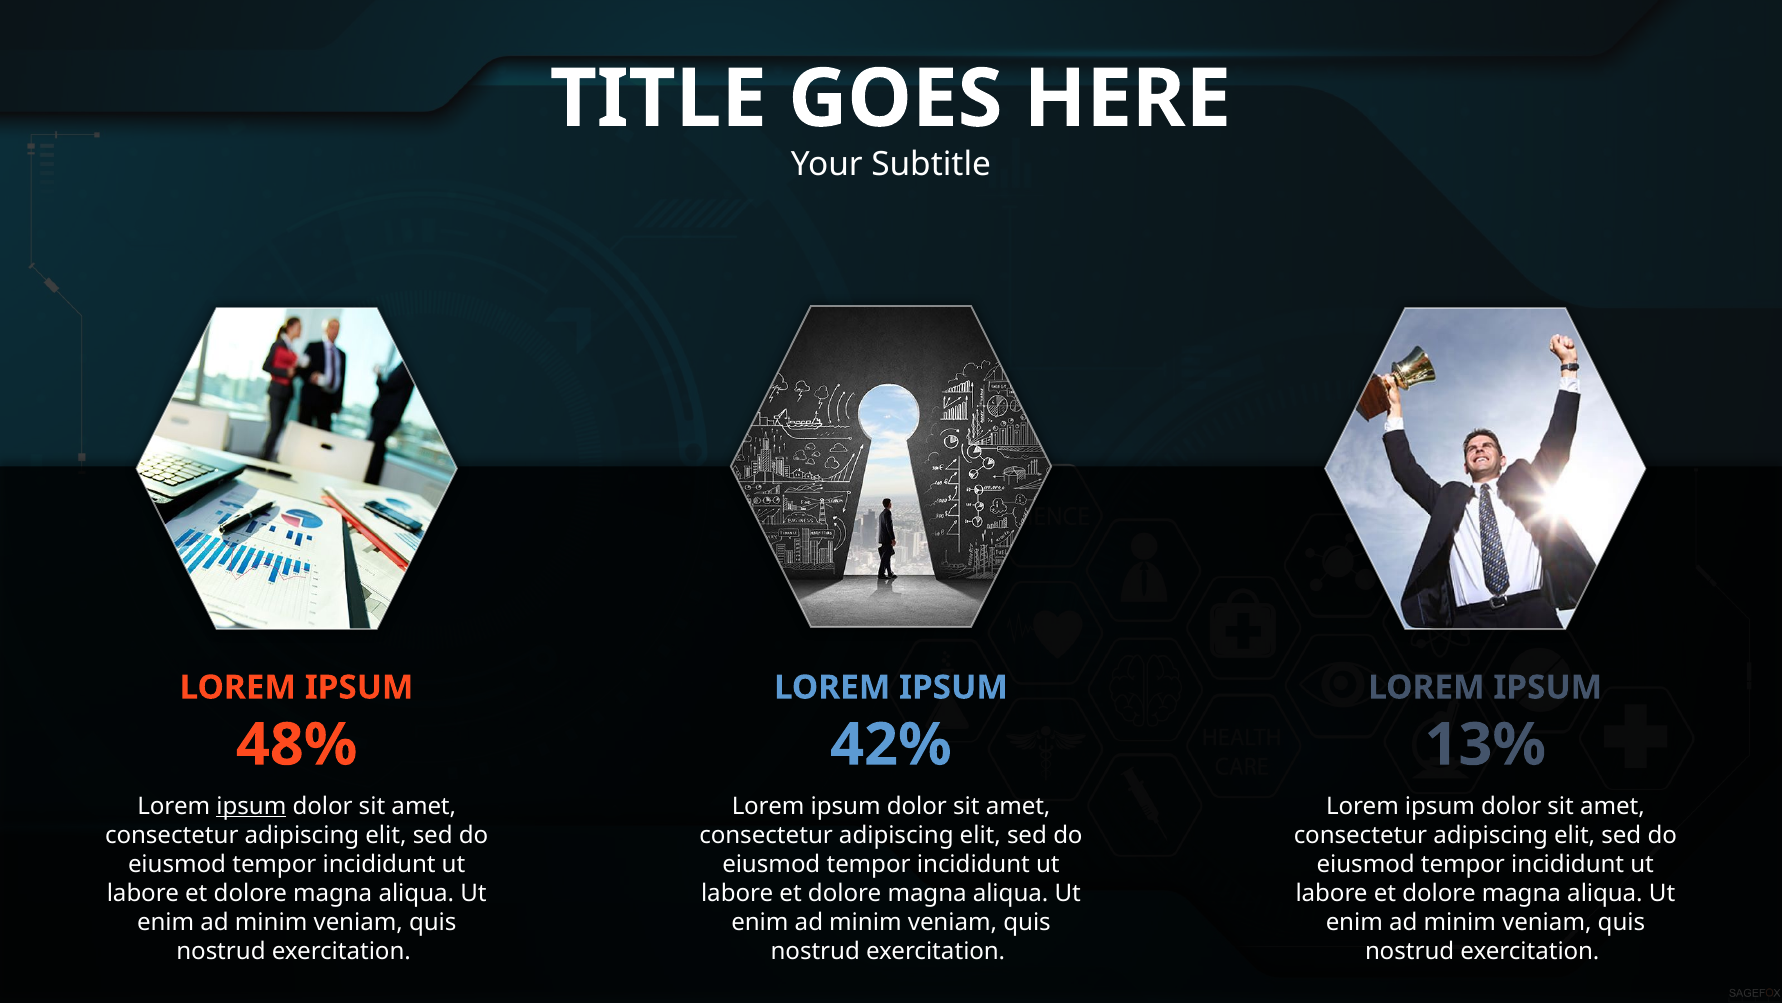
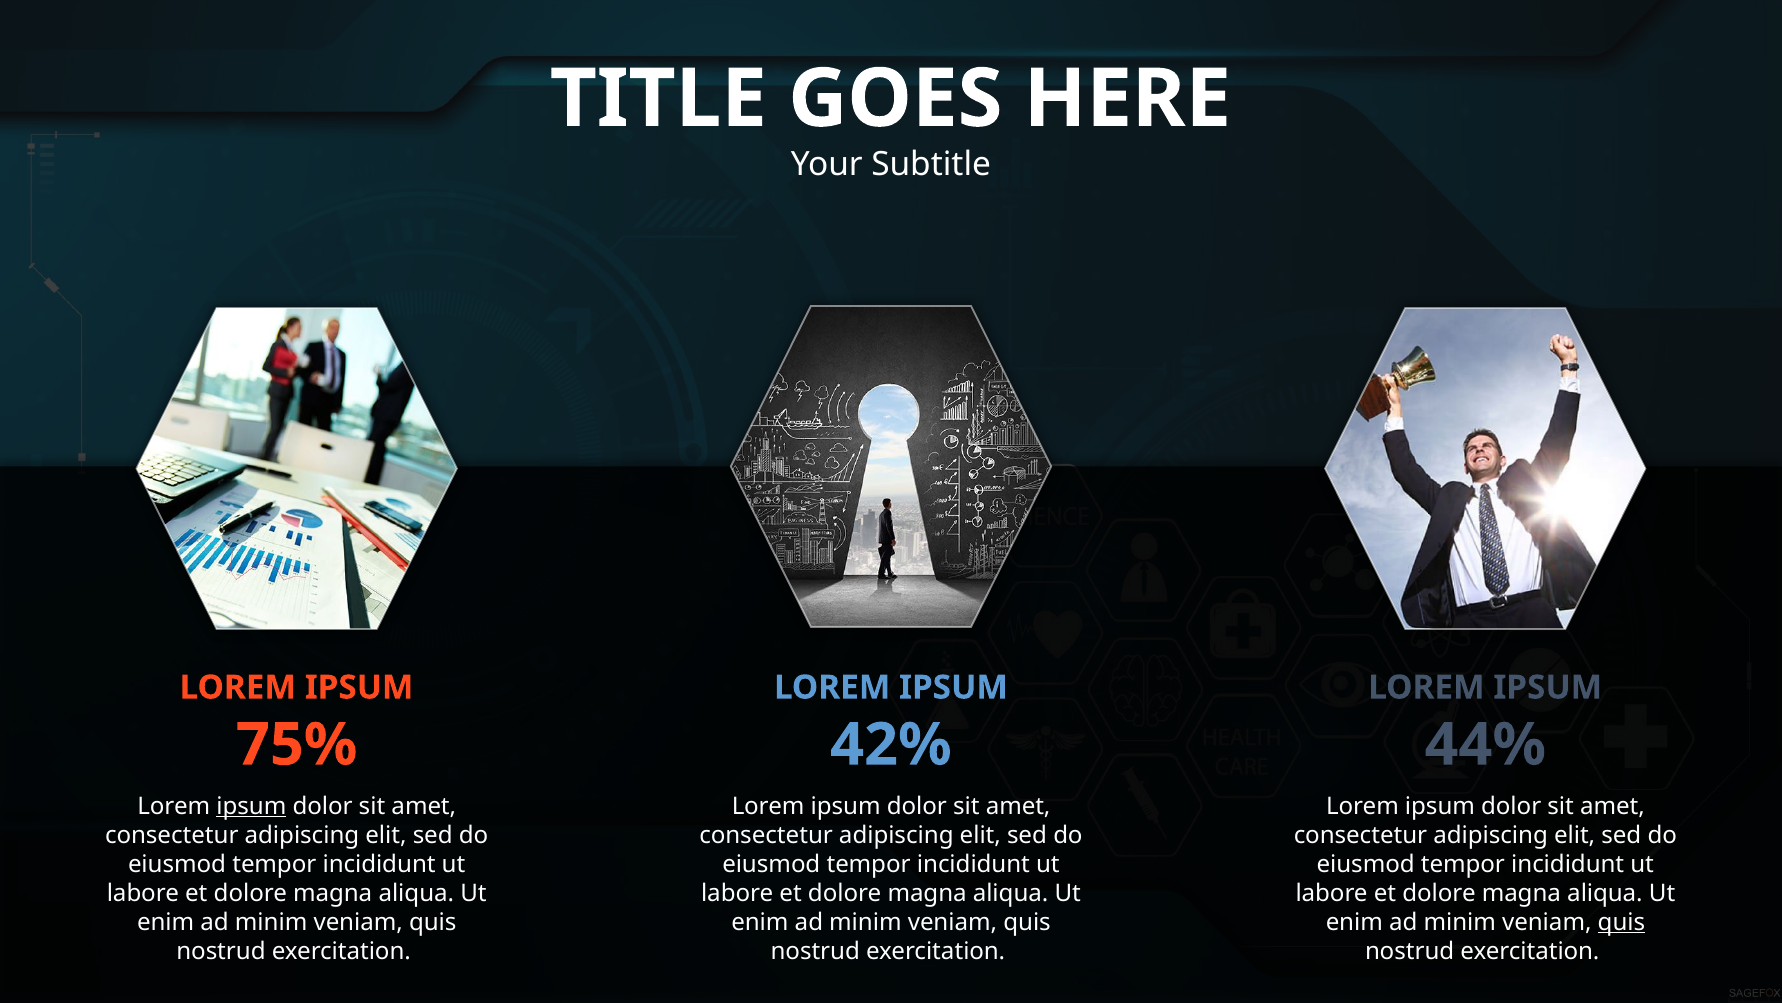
48%: 48% -> 75%
13%: 13% -> 44%
quis at (1621, 922) underline: none -> present
